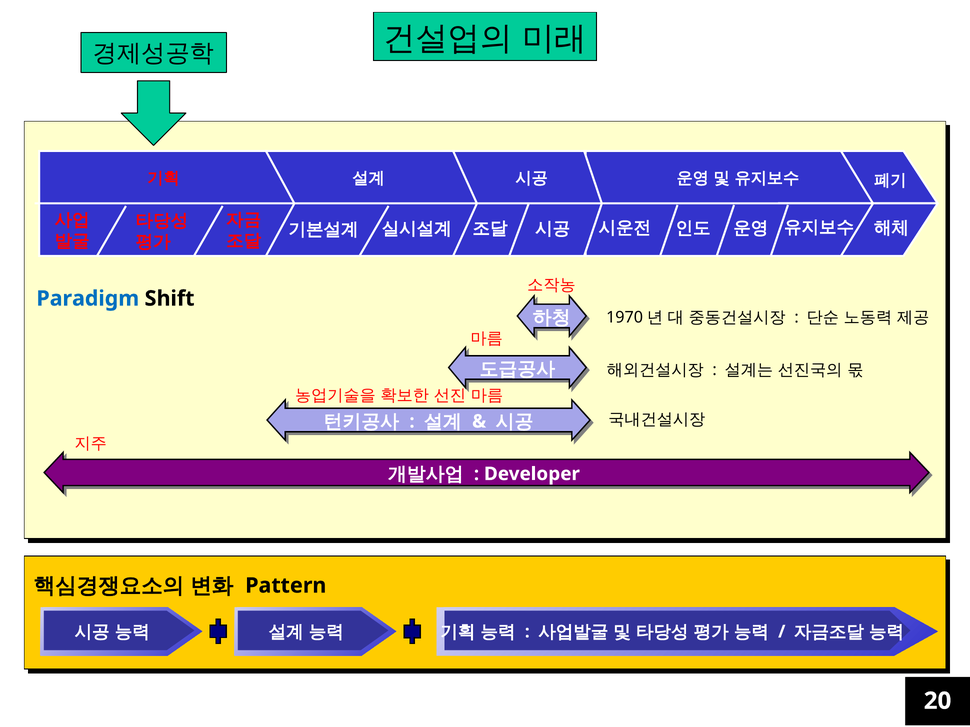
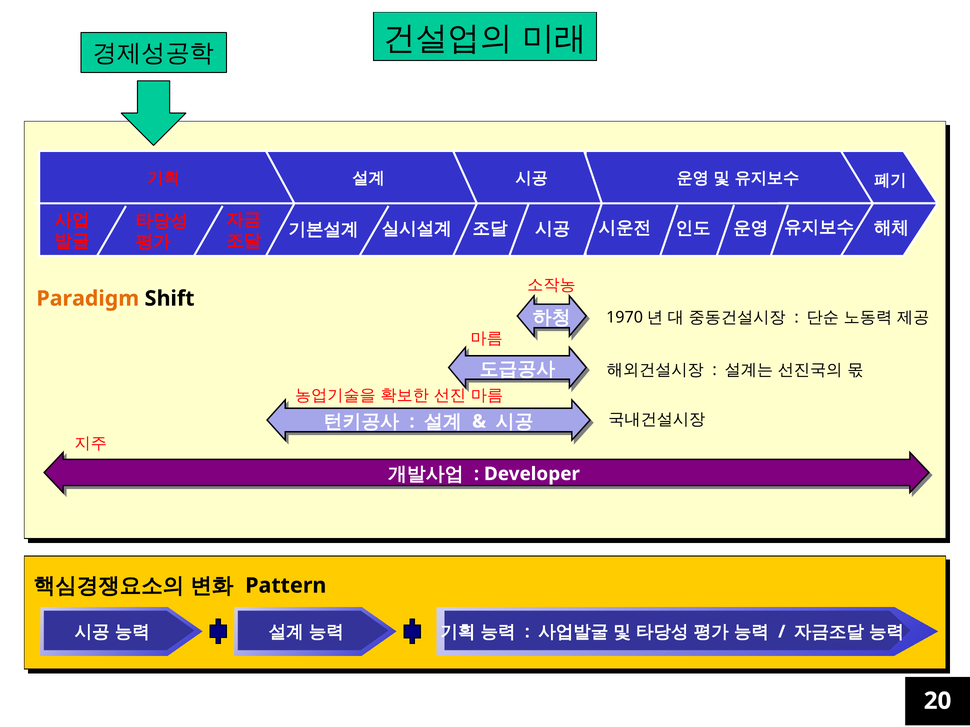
Paradigm colour: blue -> orange
